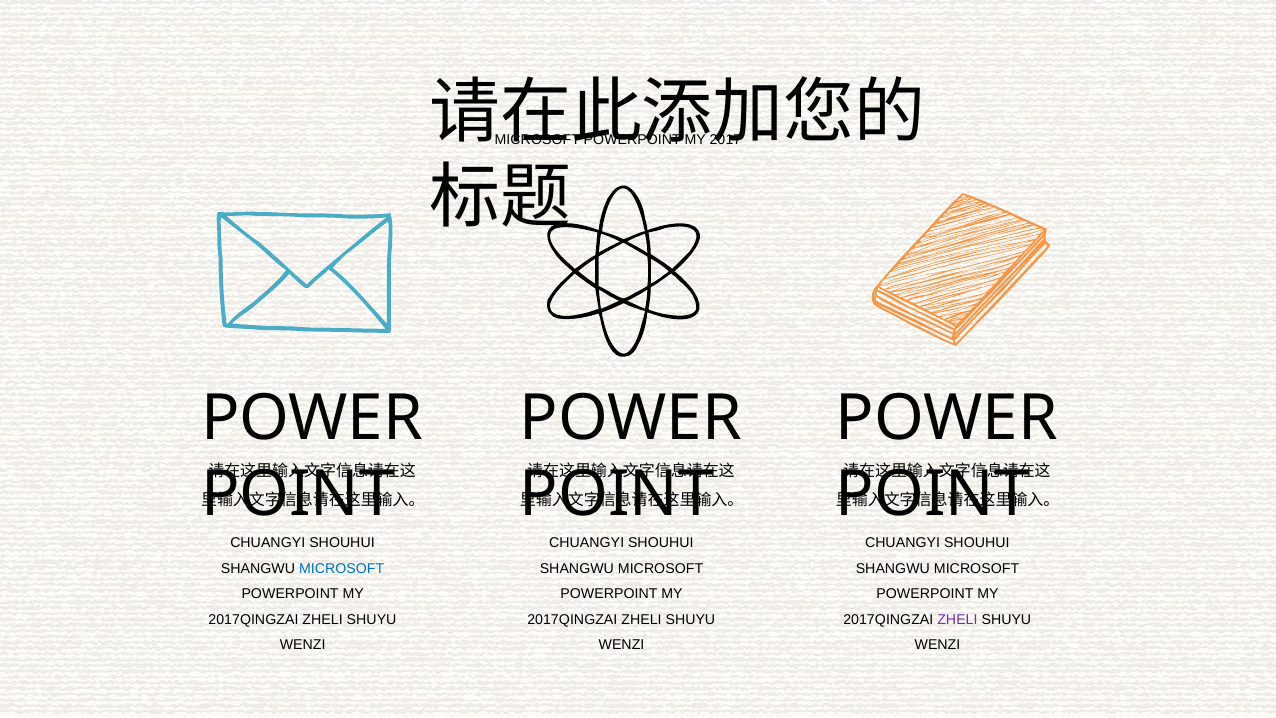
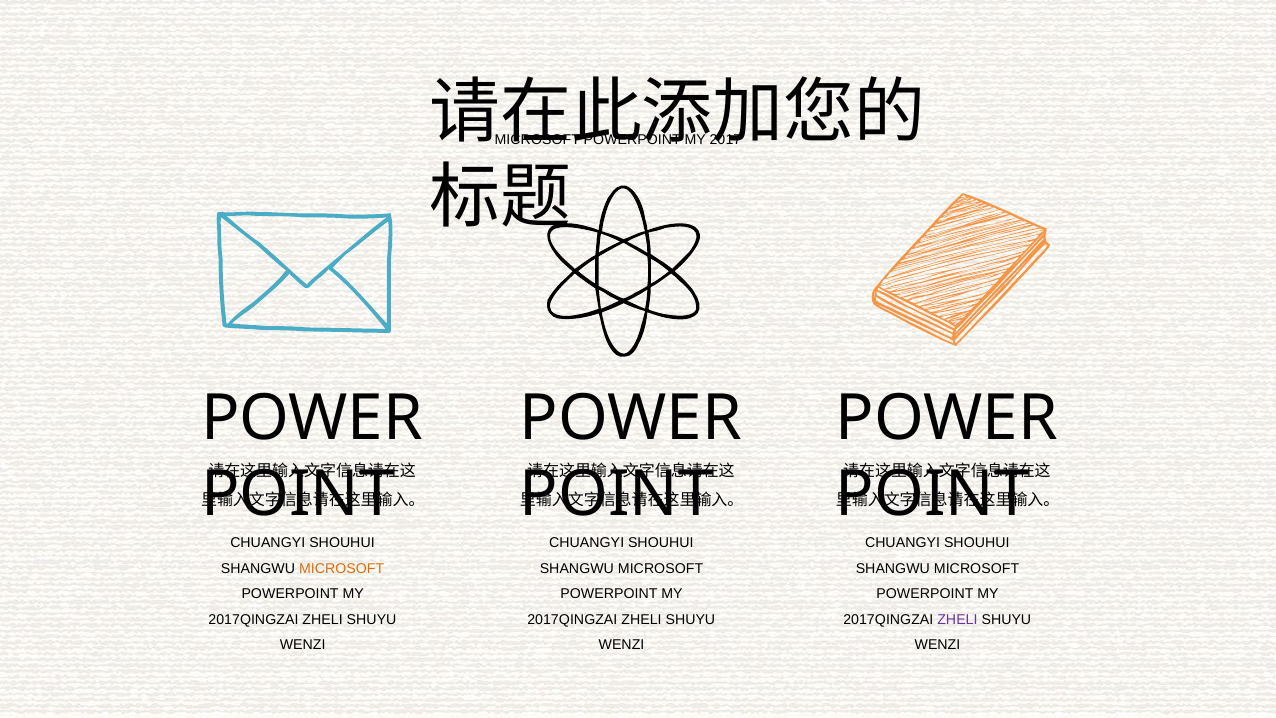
MICROSOFT at (342, 568) colour: blue -> orange
